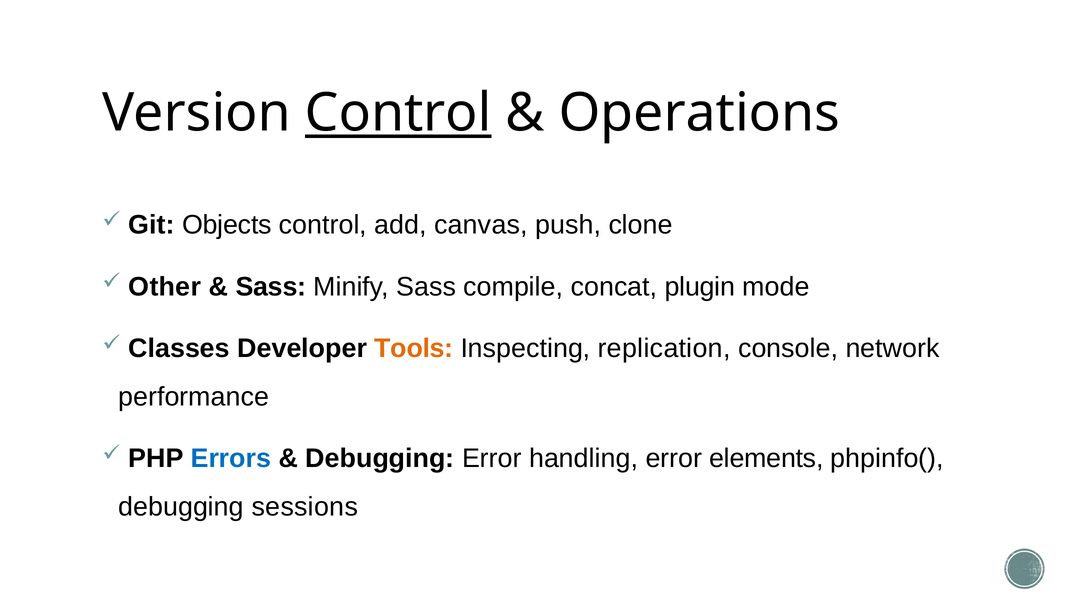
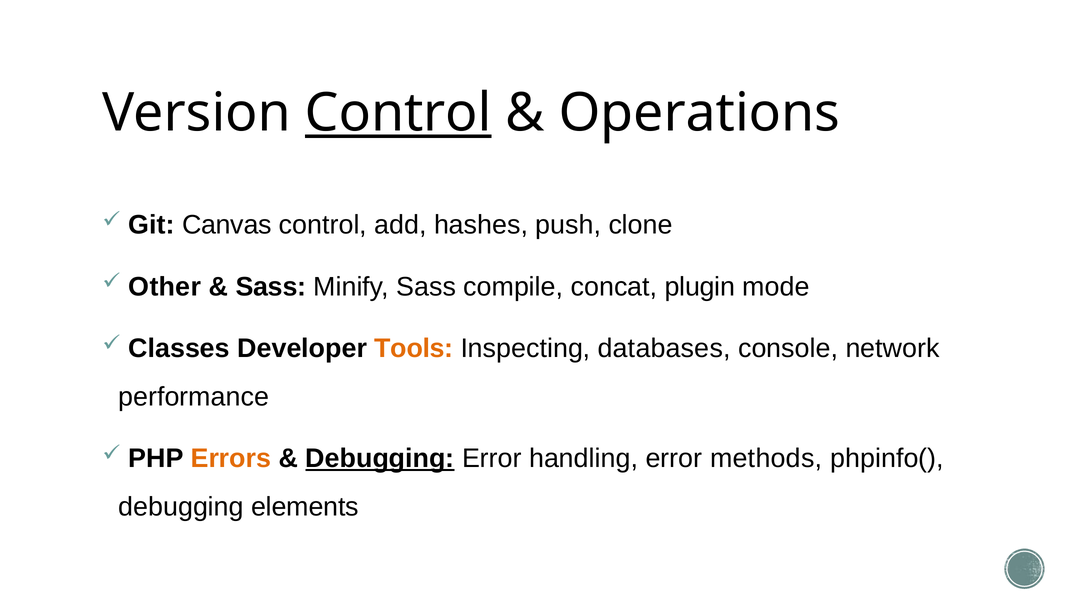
Objects: Objects -> Canvas
canvas: canvas -> hashes
replication: replication -> databases
Errors colour: blue -> orange
Debugging at (380, 459) underline: none -> present
elements: elements -> methods
sessions: sessions -> elements
